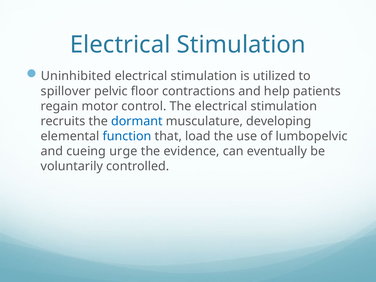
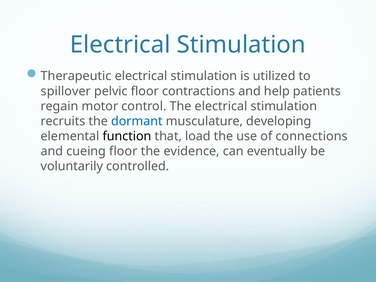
Uninhibited: Uninhibited -> Therapeutic
function colour: blue -> black
lumbopelvic: lumbopelvic -> connections
cueing urge: urge -> floor
